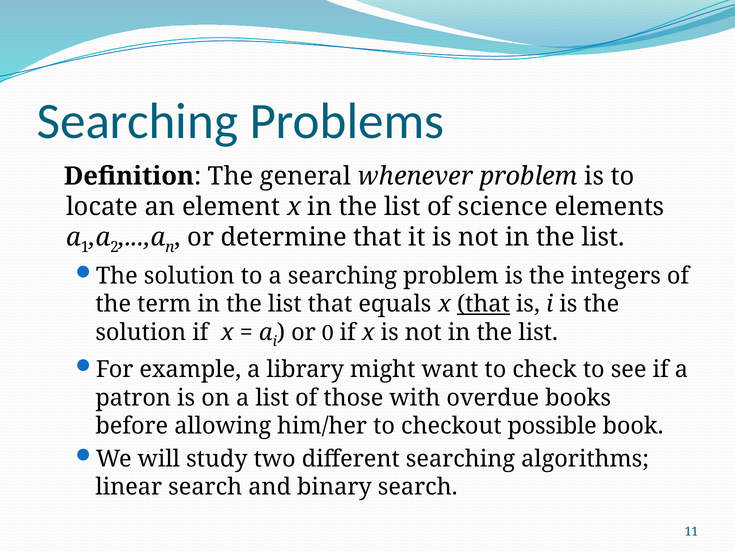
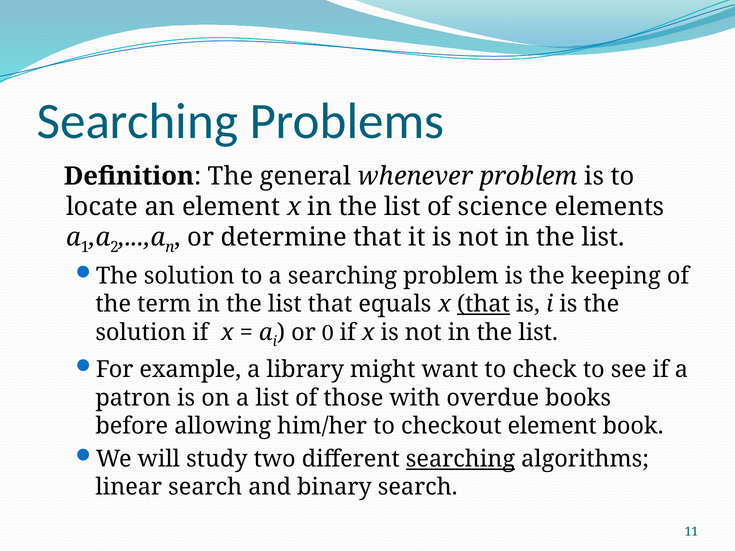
integers: integers -> keeping
checkout possible: possible -> element
searching at (460, 459) underline: none -> present
